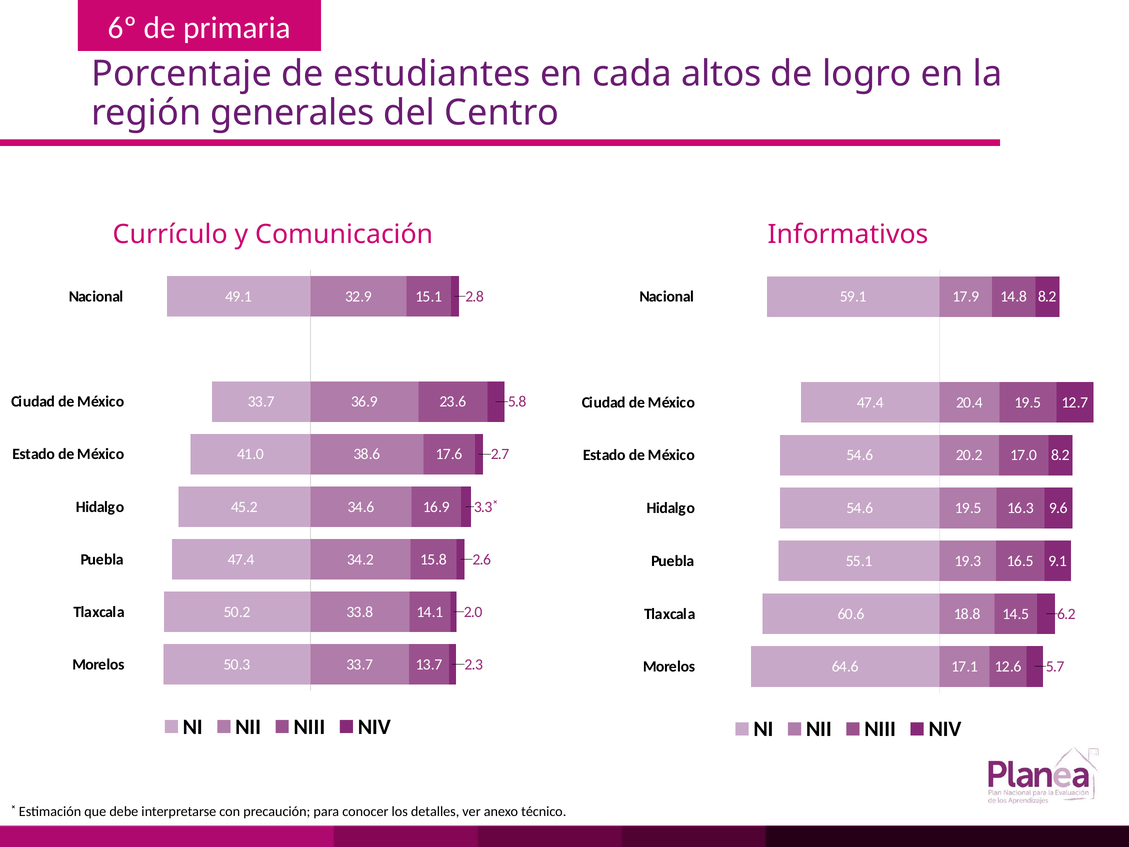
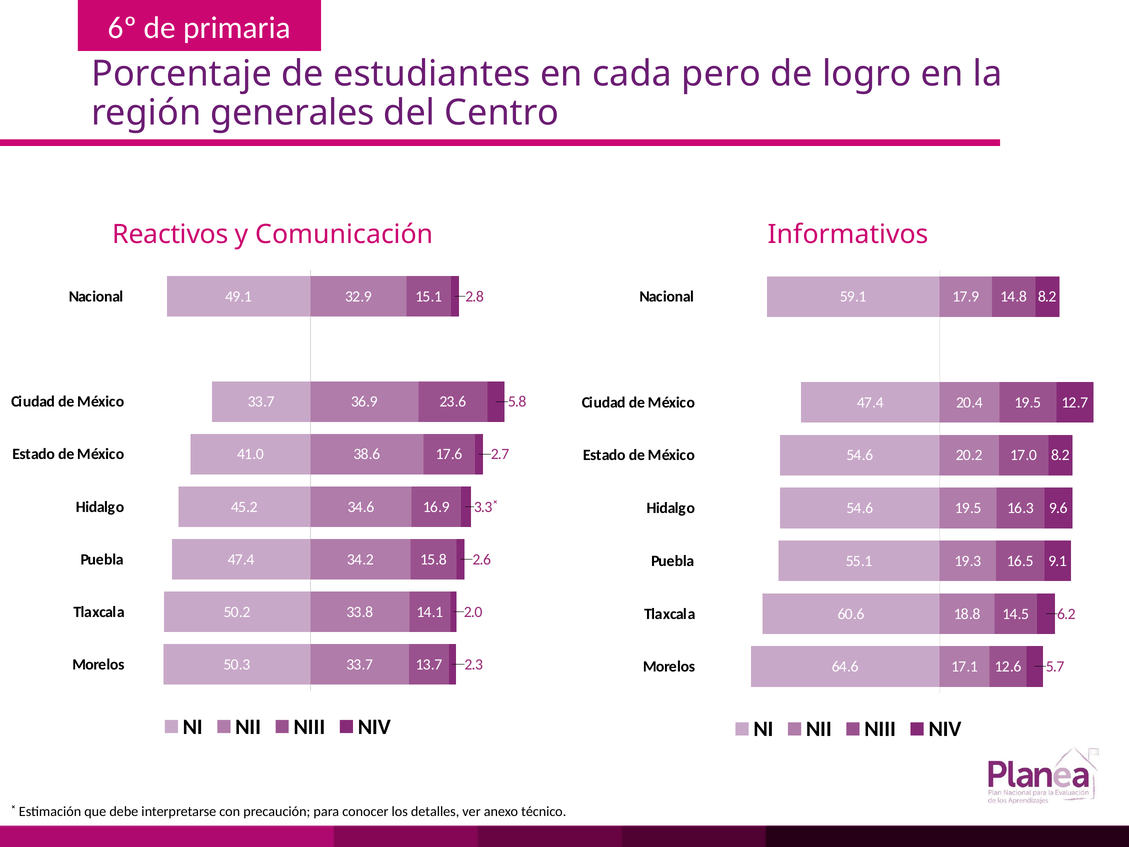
altos: altos -> pero
Currículo: Currículo -> Reactivos
